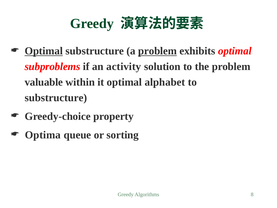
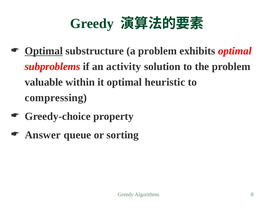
problem at (157, 51) underline: present -> none
alphabet: alphabet -> heuristic
substructure at (56, 98): substructure -> compressing
Optima: Optima -> Answer
